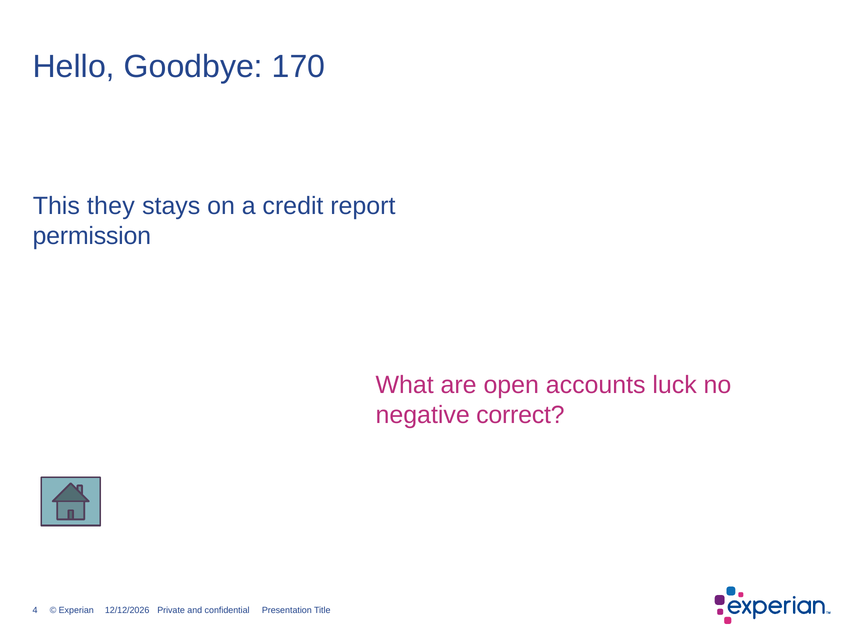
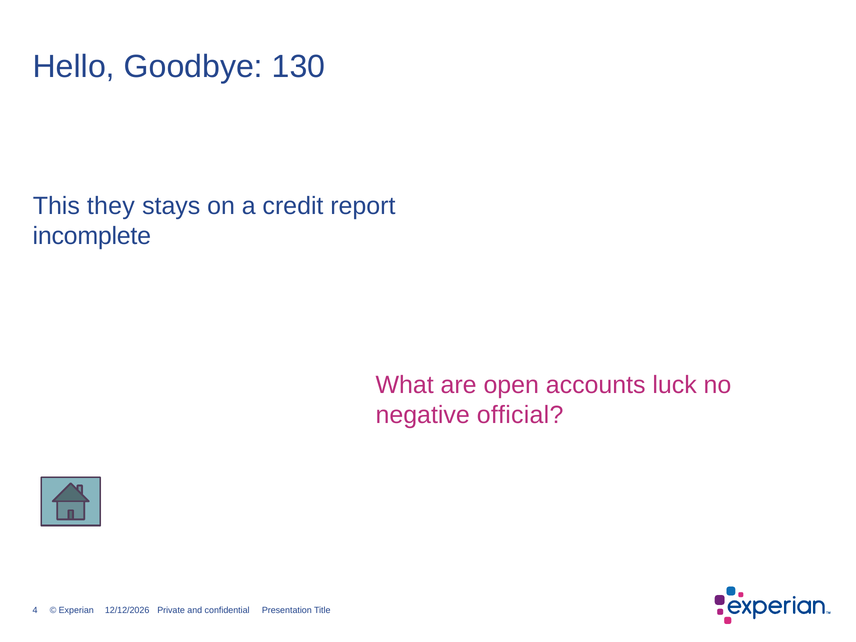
170: 170 -> 130
permission: permission -> incomplete
correct: correct -> official
